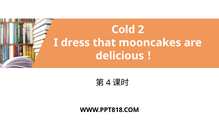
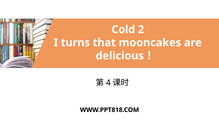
dress: dress -> turns
